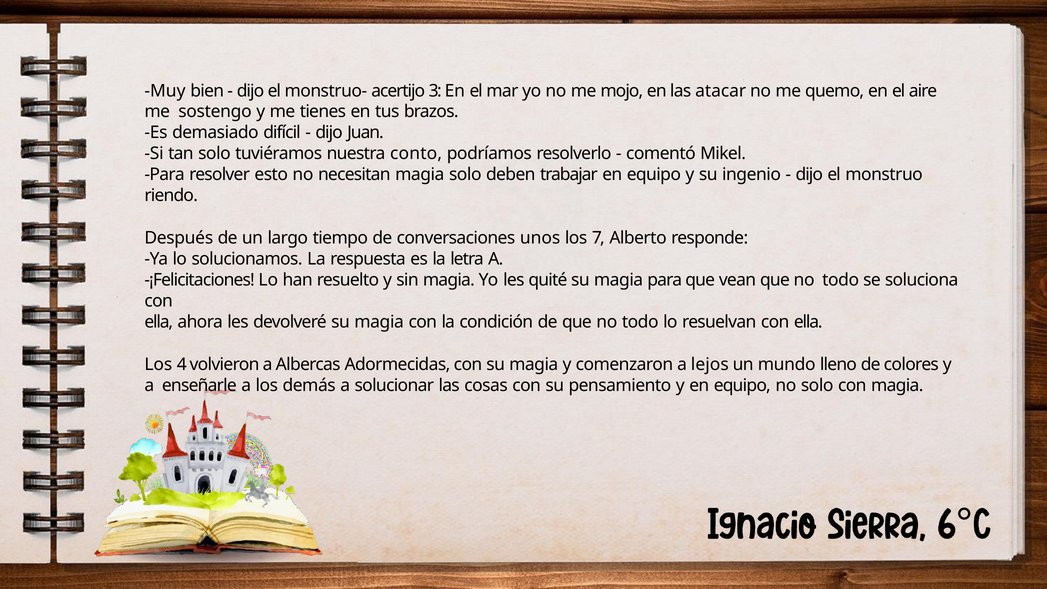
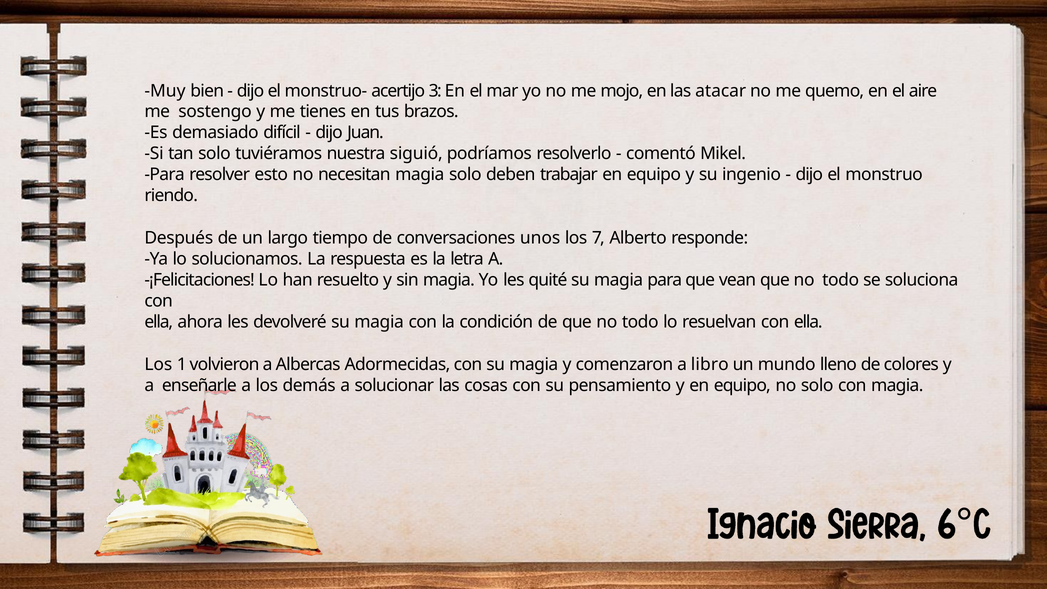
conto: conto -> siguió
4: 4 -> 1
lejos: lejos -> libro
